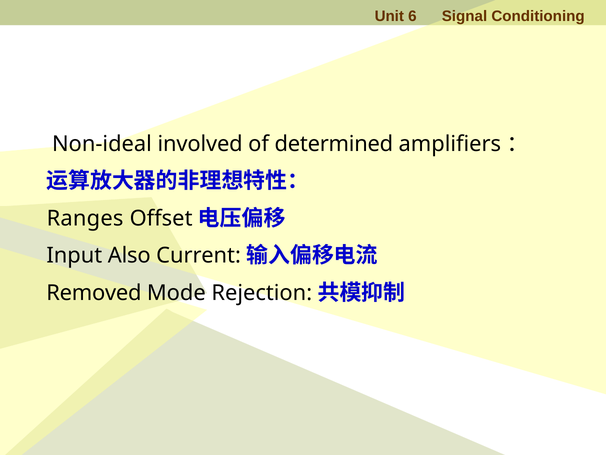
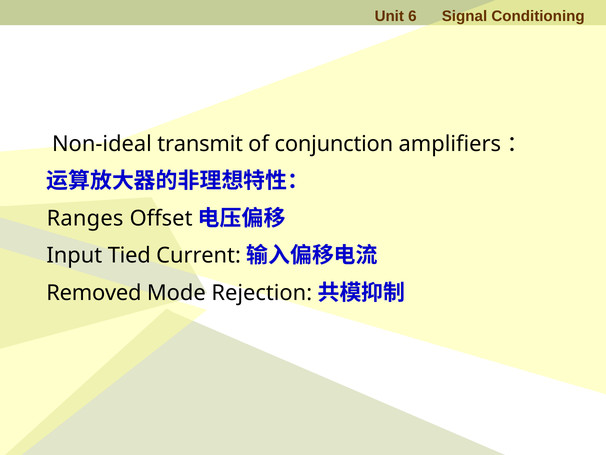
involved: involved -> transmit
determined: determined -> conjunction
Also: Also -> Tied
